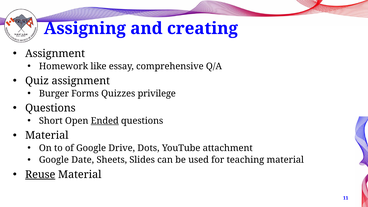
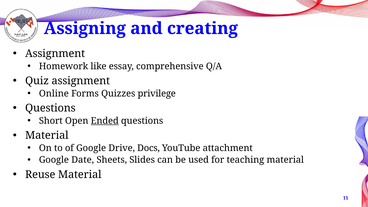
Burger: Burger -> Online
Dots: Dots -> Docs
Reuse underline: present -> none
